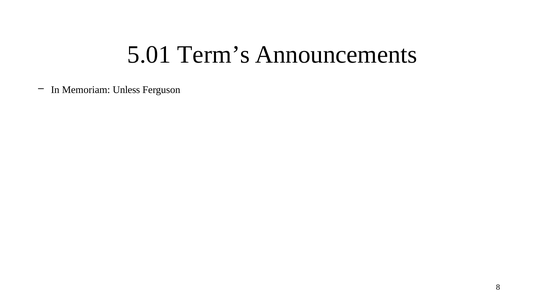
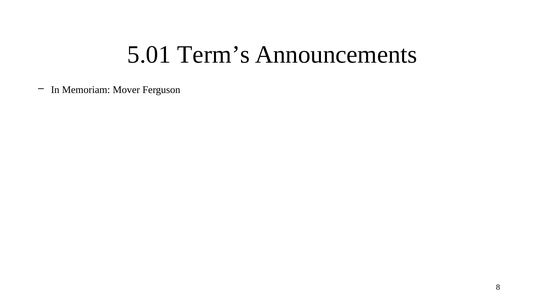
Unless: Unless -> Mover
